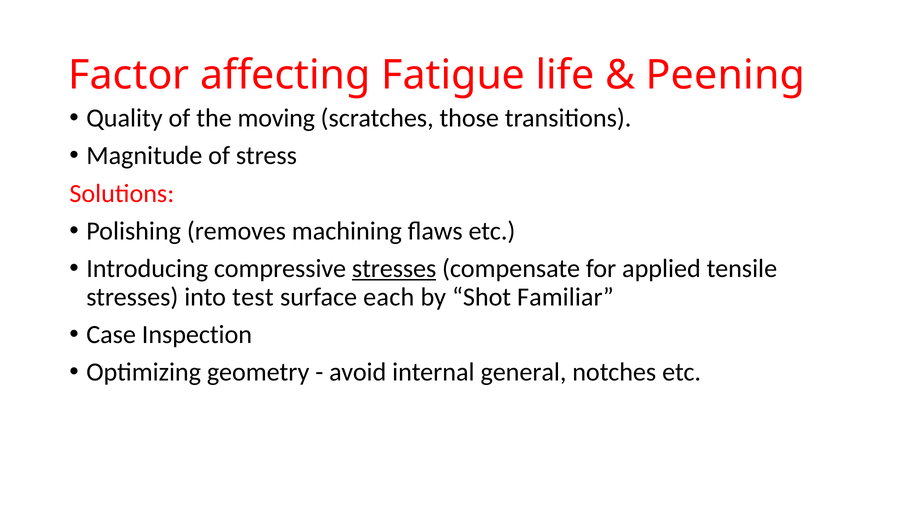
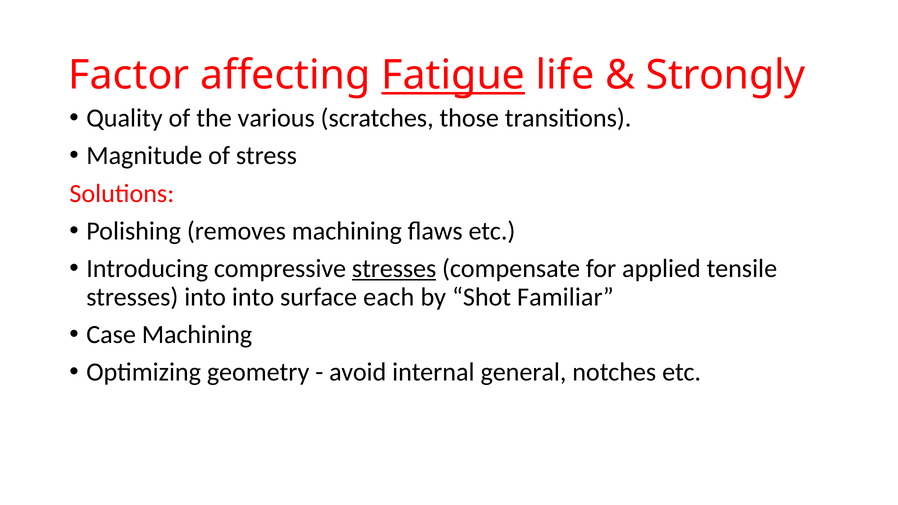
Fatigue underline: none -> present
Peening: Peening -> Strongly
moving: moving -> various
into test: test -> into
Case Inspection: Inspection -> Machining
